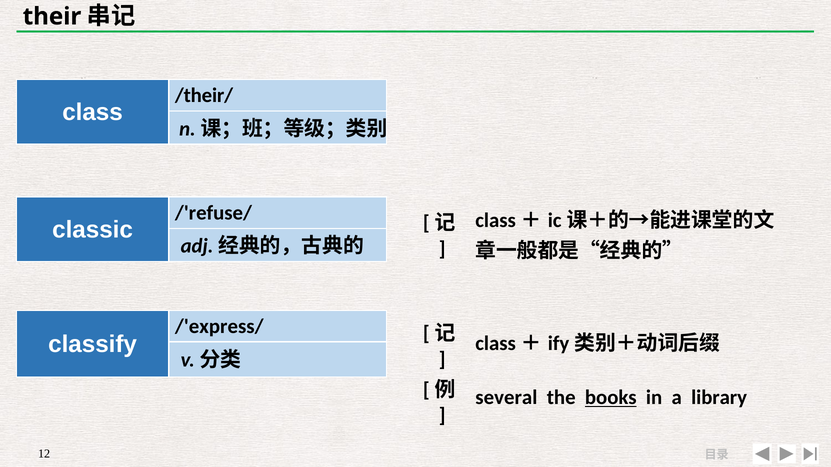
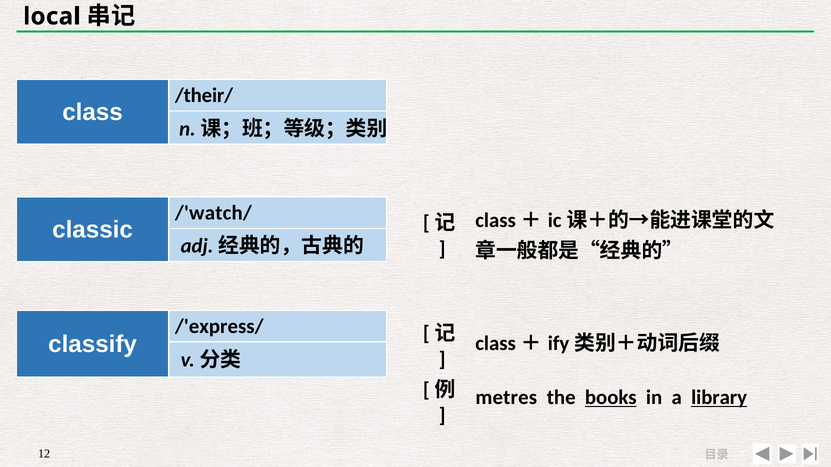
their: their -> local
/'refuse/: /'refuse/ -> /'watch/
several: several -> metres
library underline: none -> present
